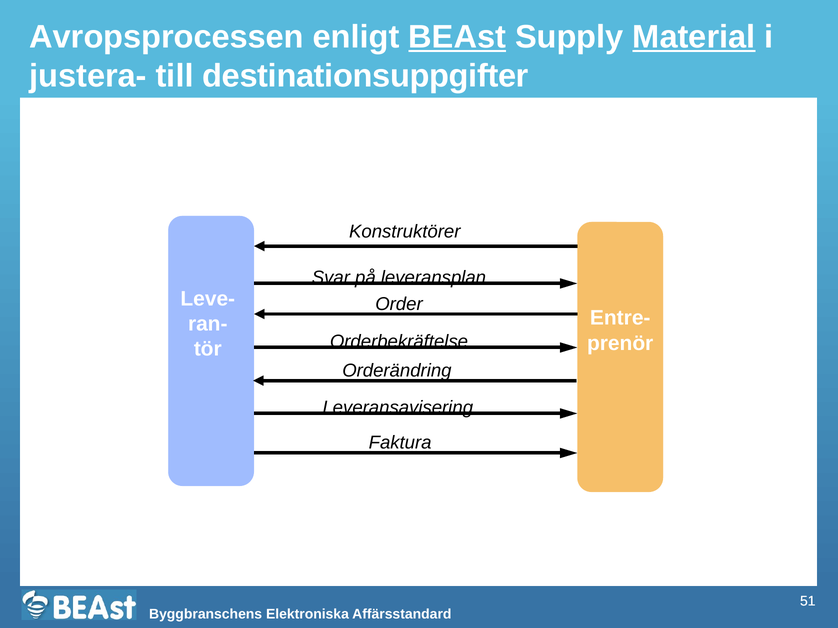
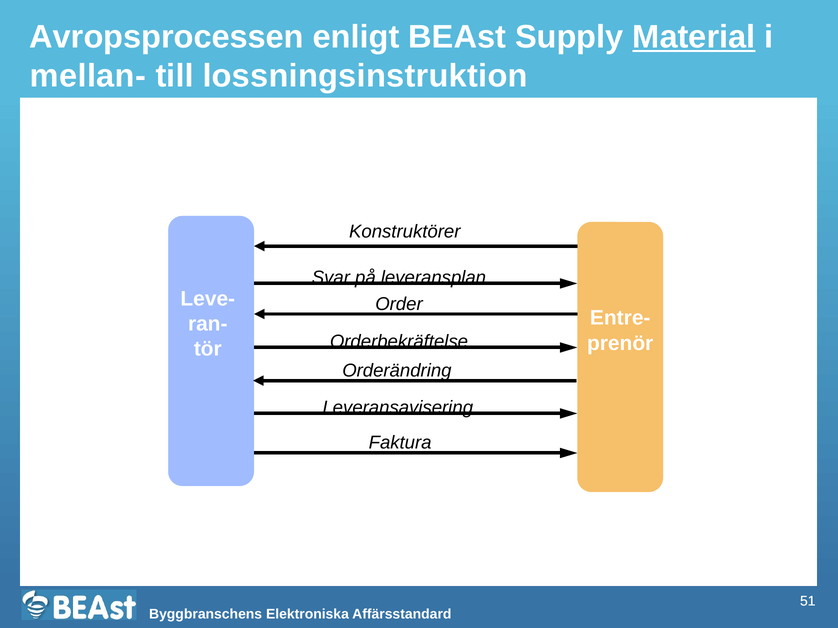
BEAst underline: present -> none
justera-: justera- -> mellan-
destinationsuppgifter: destinationsuppgifter -> lossningsinstruktion
